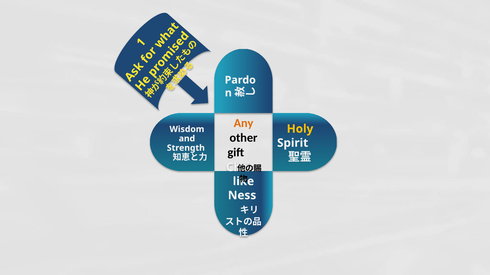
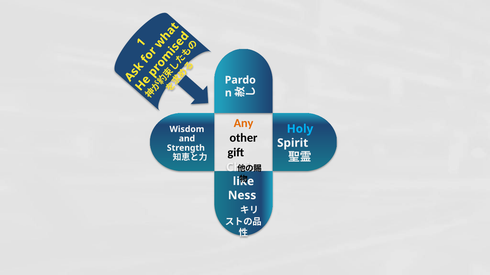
Holy colour: yellow -> light blue
